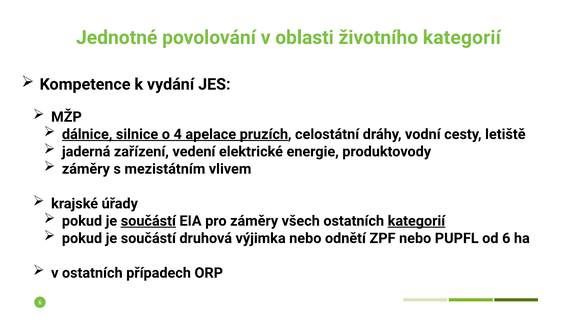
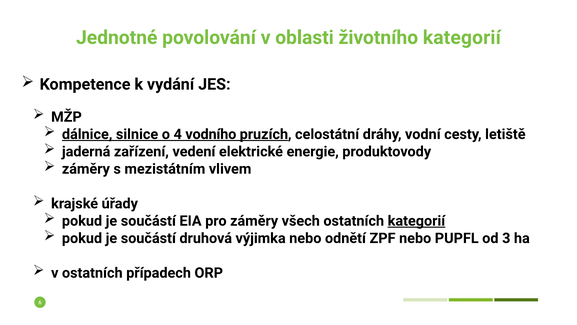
apelace: apelace -> vodního
součástí at (148, 221) underline: present -> none
od 6: 6 -> 3
